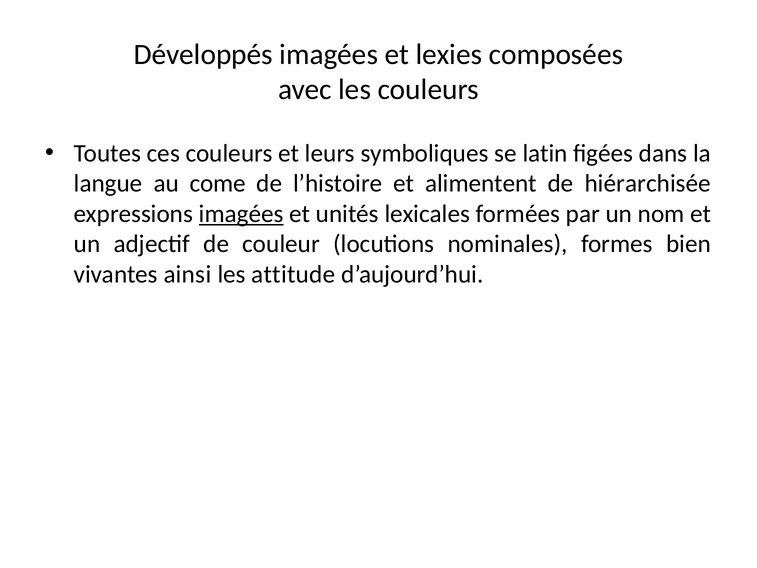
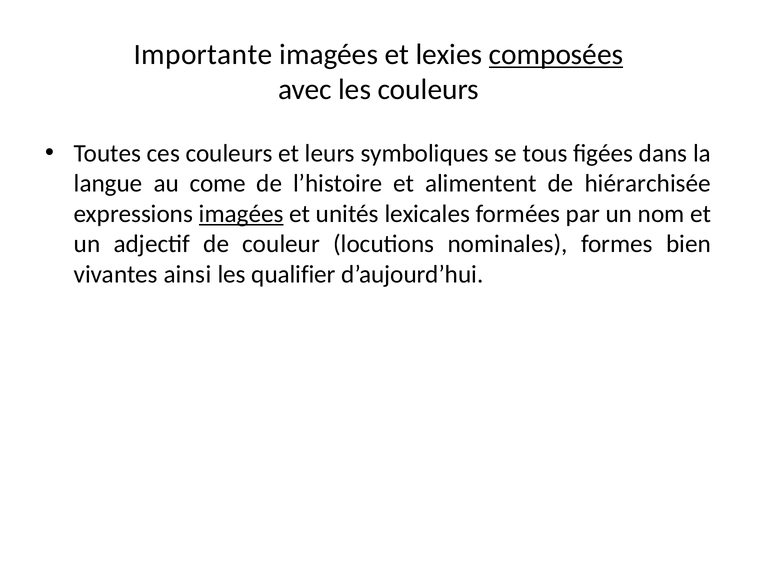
Développés: Développés -> Importante
composées underline: none -> present
latin: latin -> tous
attitude: attitude -> qualifier
